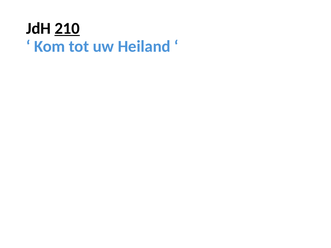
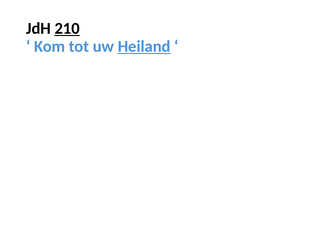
Heiland underline: none -> present
